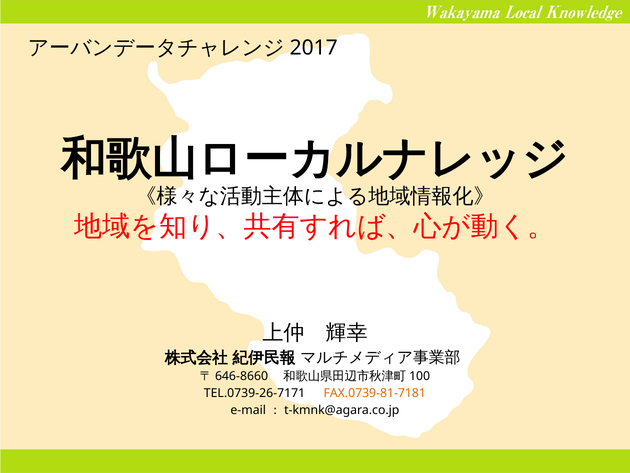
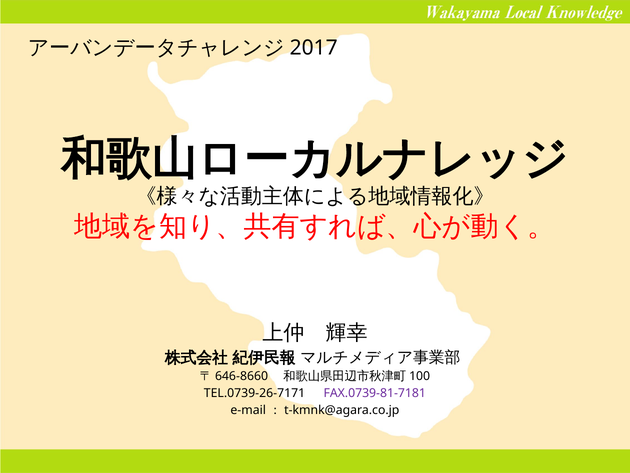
FAX.0739-81-7181 colour: orange -> purple
